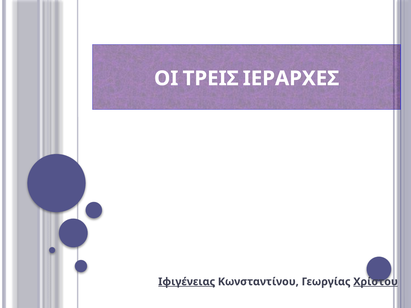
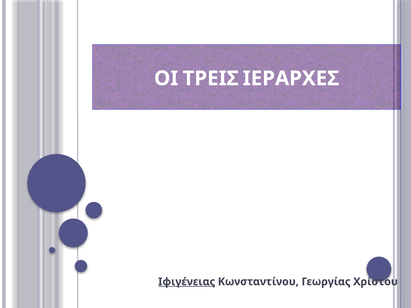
Χρίστου underline: present -> none
